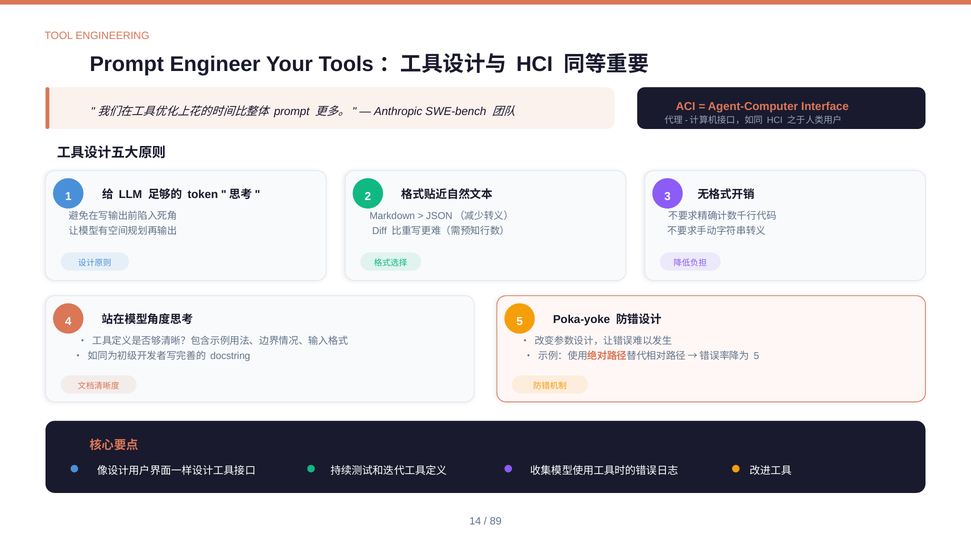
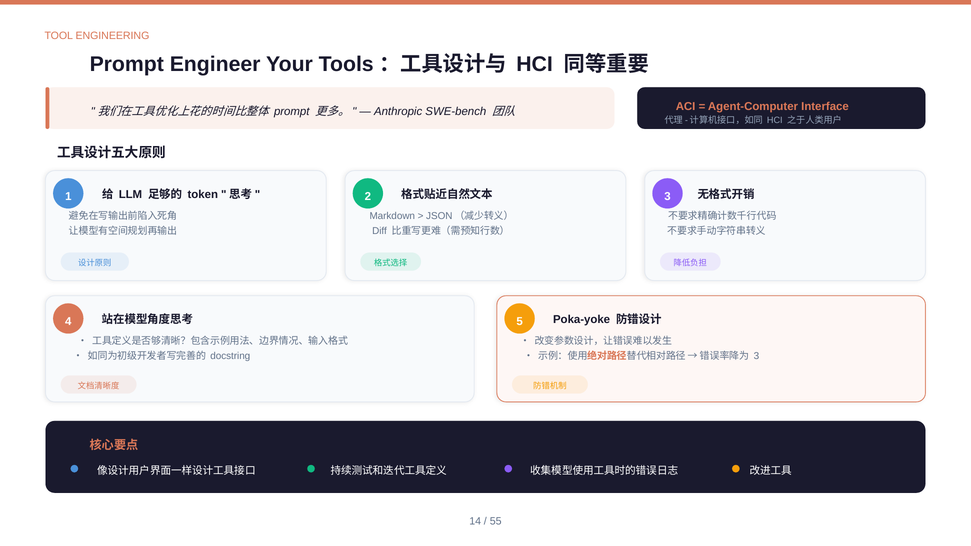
5 at (756, 356): 5 -> 3
89: 89 -> 55
